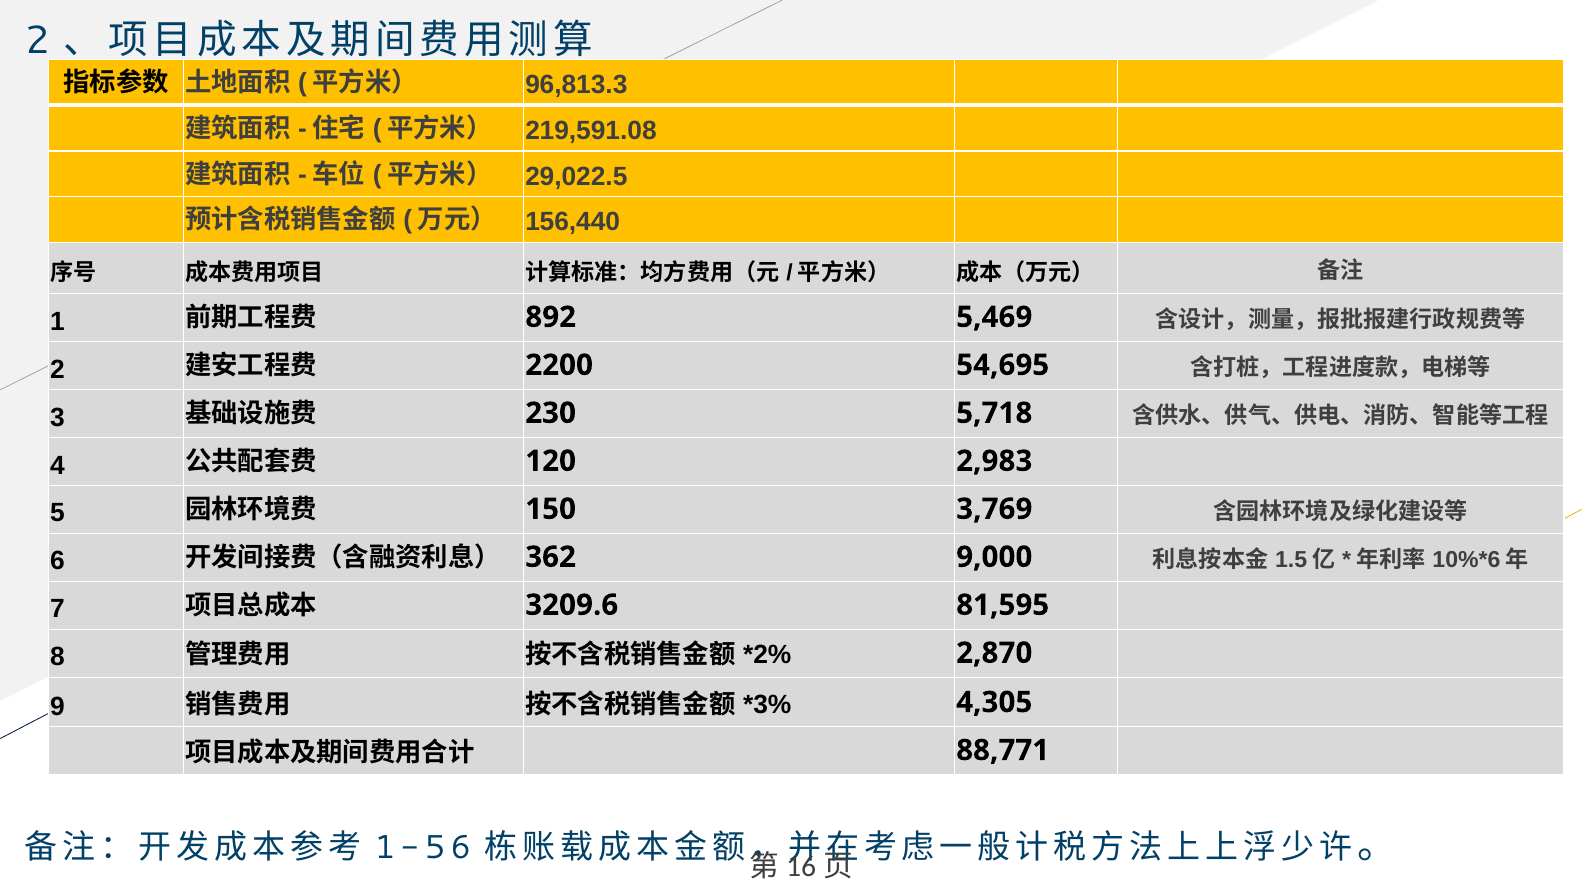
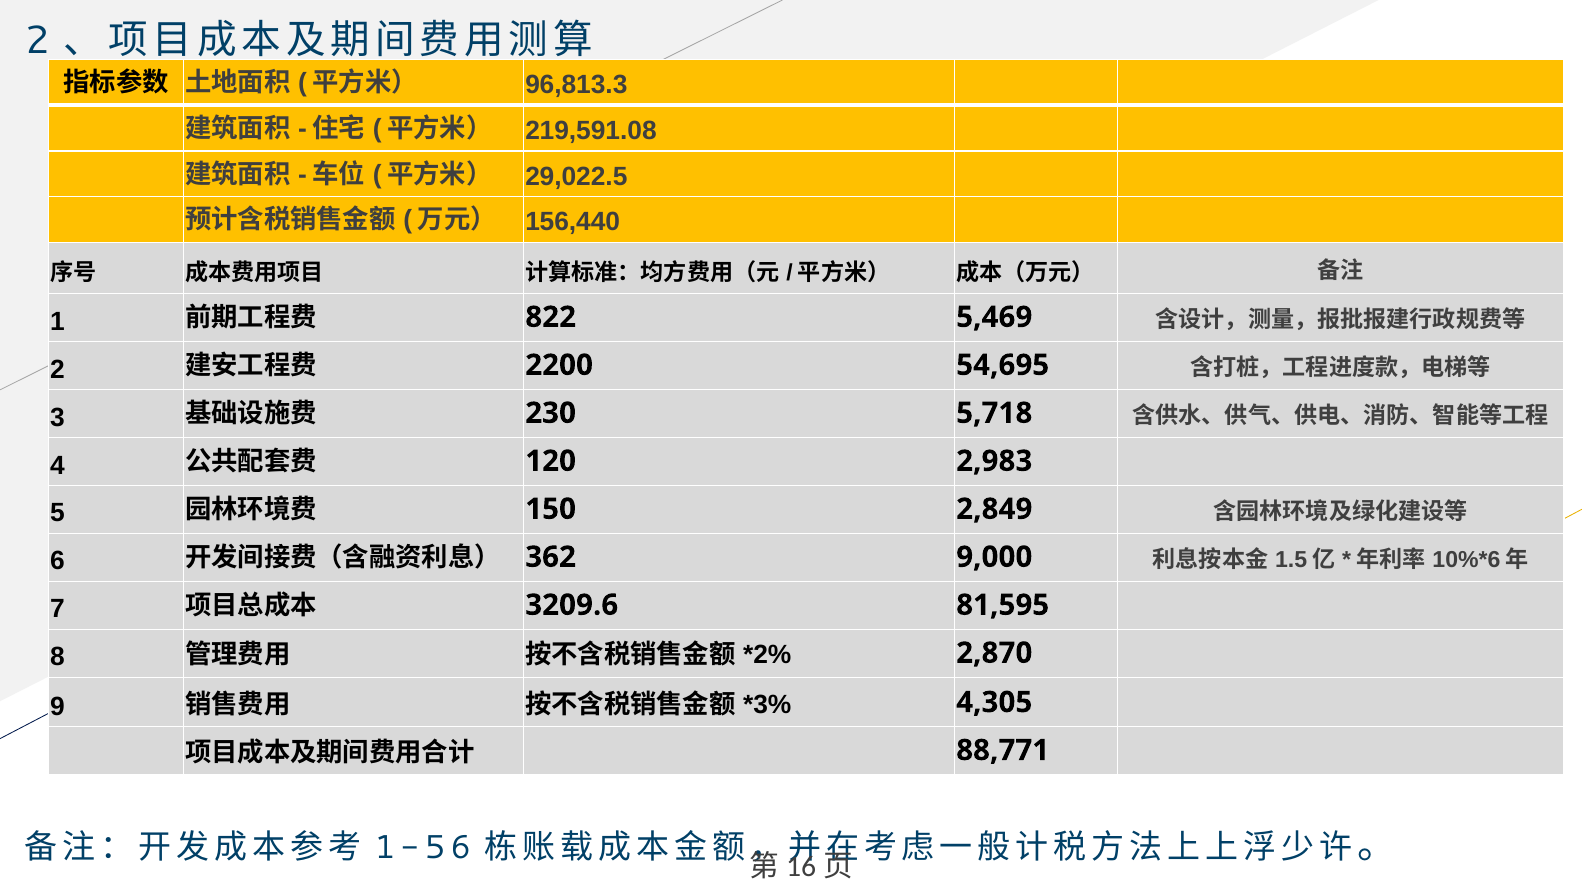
892: 892 -> 822
3,769: 3,769 -> 2,849
